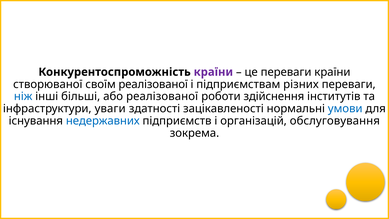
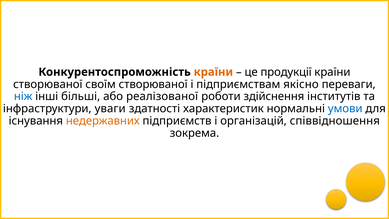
країни at (213, 72) colour: purple -> orange
це переваги: переваги -> продукції
своїм реалізованої: реалізованої -> створюваної
різних: різних -> якісно
зацікавленості: зацікавленості -> характеристик
недержавних colour: blue -> orange
обслуговування: обслуговування -> співвідношення
